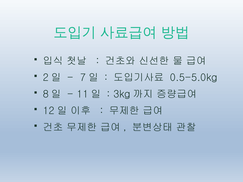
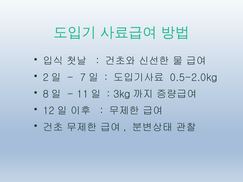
0.5-5.0kg: 0.5-5.0kg -> 0.5-2.0kg
